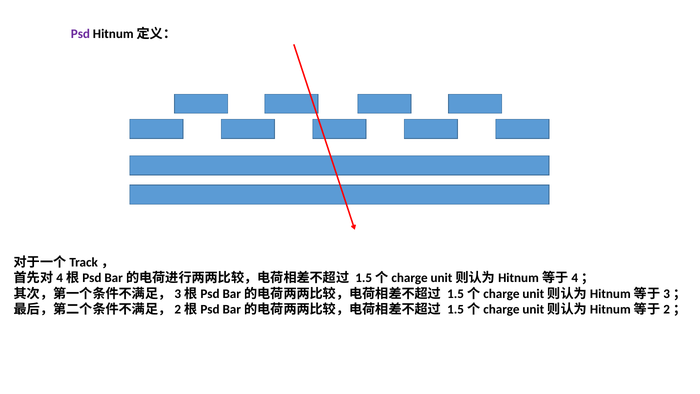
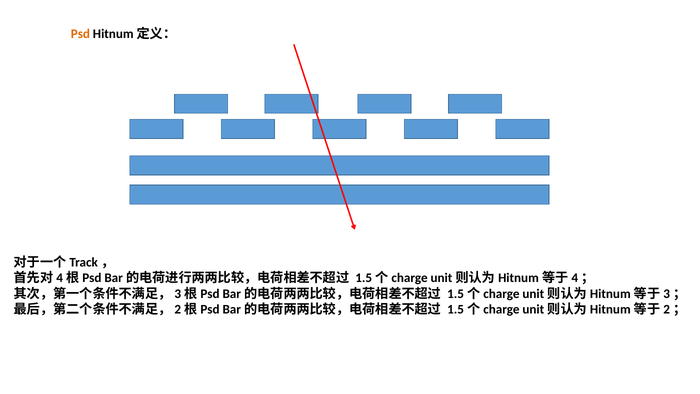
Psd colour: purple -> orange
